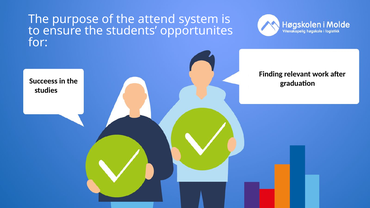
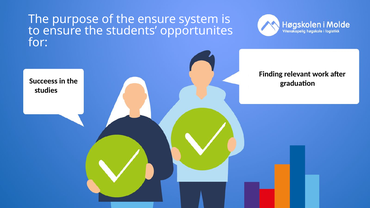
the attend: attend -> ensure
